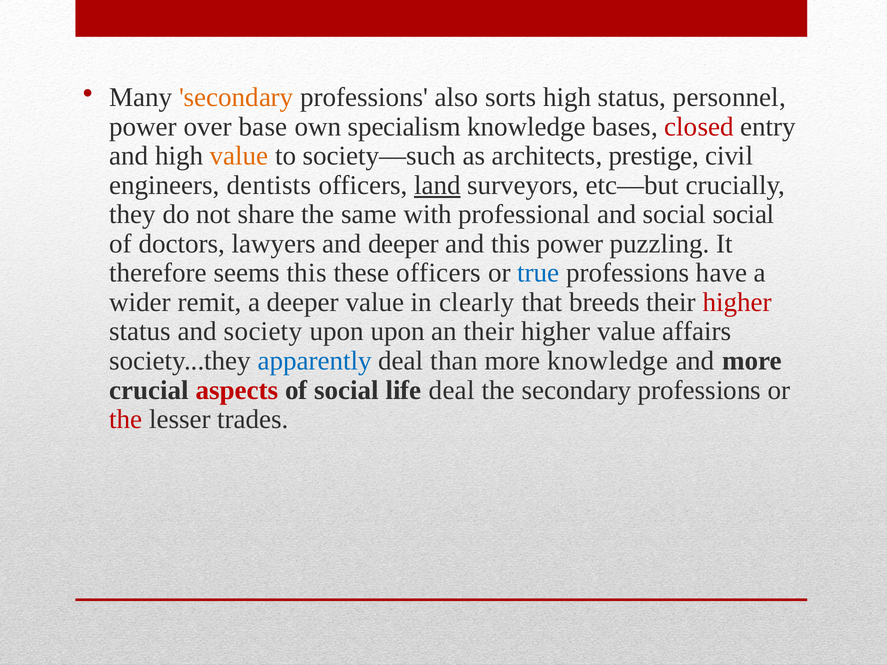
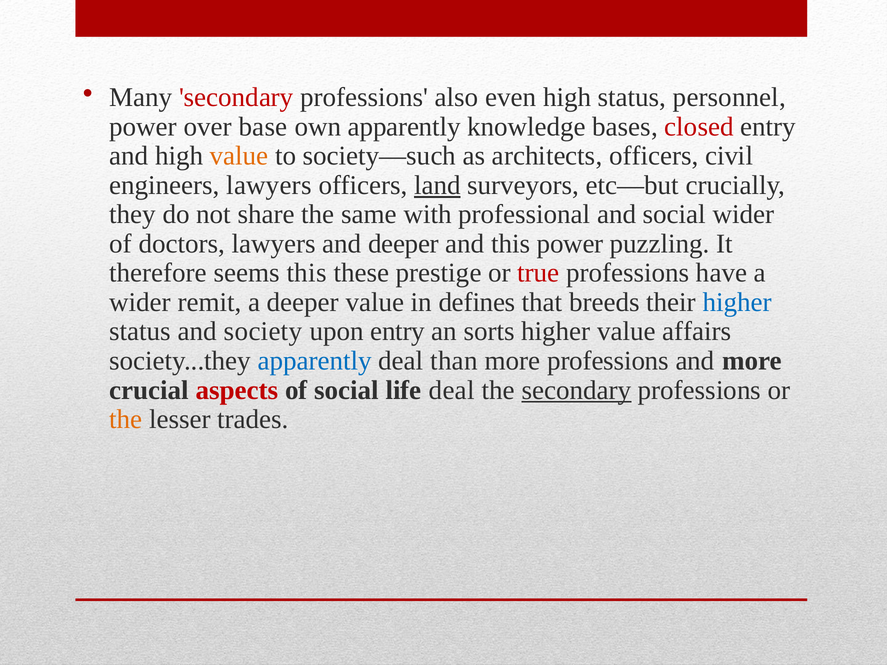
secondary at (236, 98) colour: orange -> red
sorts: sorts -> even
own specialism: specialism -> apparently
architects prestige: prestige -> officers
engineers dentists: dentists -> lawyers
social social: social -> wider
these officers: officers -> prestige
true colour: blue -> red
clearly: clearly -> defines
higher at (737, 302) colour: red -> blue
upon upon: upon -> entry
an their: their -> sorts
more knowledge: knowledge -> professions
secondary at (576, 390) underline: none -> present
the at (126, 419) colour: red -> orange
